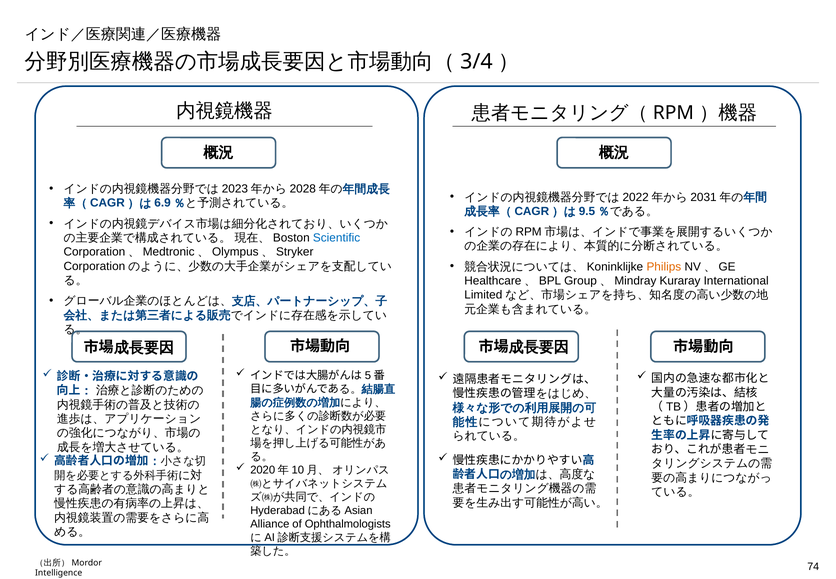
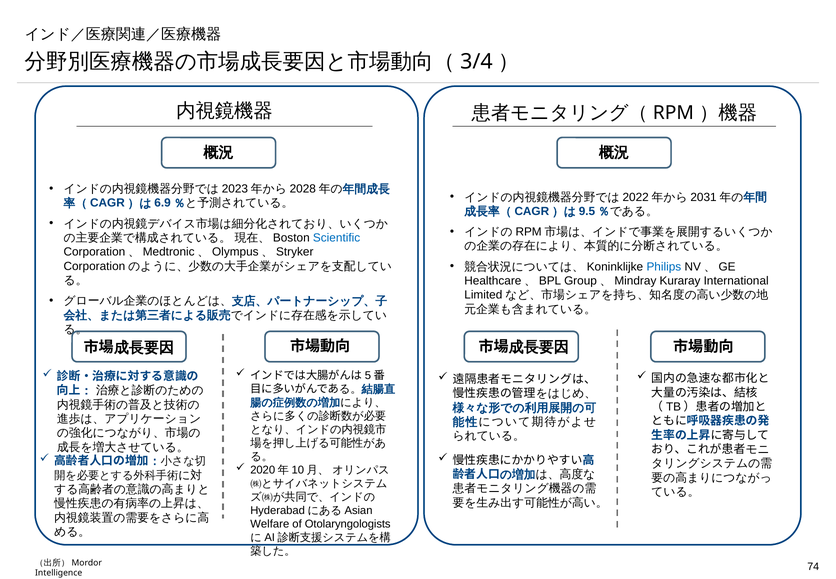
Philips colour: orange -> blue
Alliance: Alliance -> Welfare
Ophthalmologists: Ophthalmologists -> Otolaryngologists
